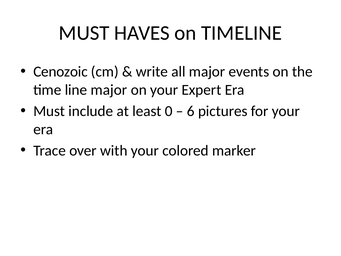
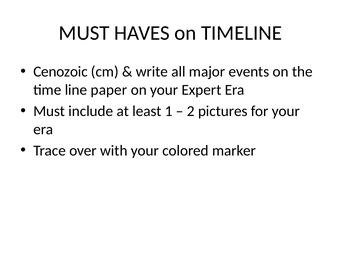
line major: major -> paper
0: 0 -> 1
6: 6 -> 2
